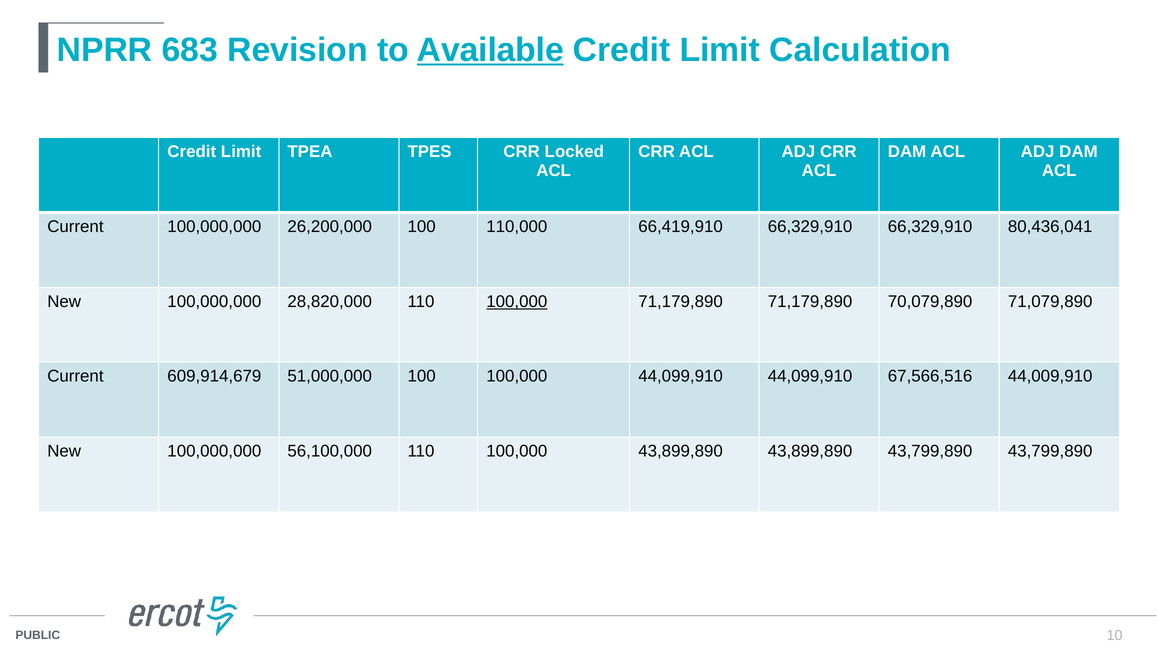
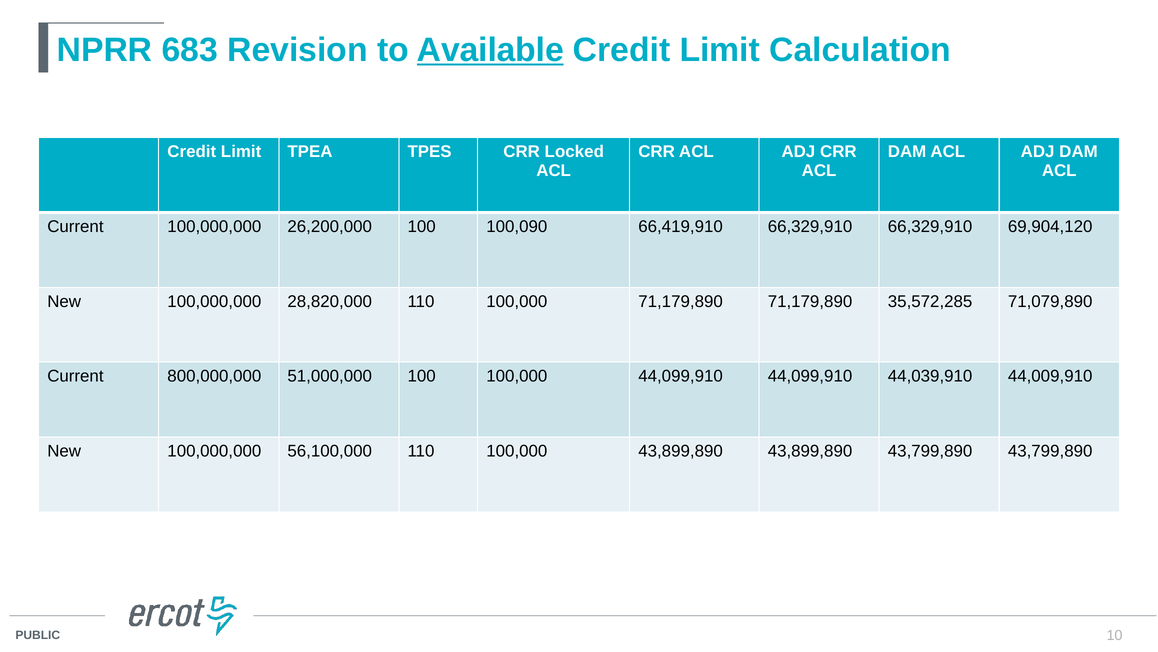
110,000: 110,000 -> 100,090
80,436,041: 80,436,041 -> 69,904,120
100,000 at (517, 301) underline: present -> none
70,079,890: 70,079,890 -> 35,572,285
609,914,679: 609,914,679 -> 800,000,000
67,566,516: 67,566,516 -> 44,039,910
